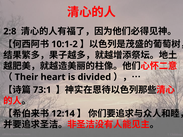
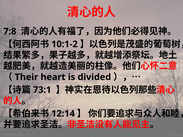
2:8: 2:8 -> 7:8
